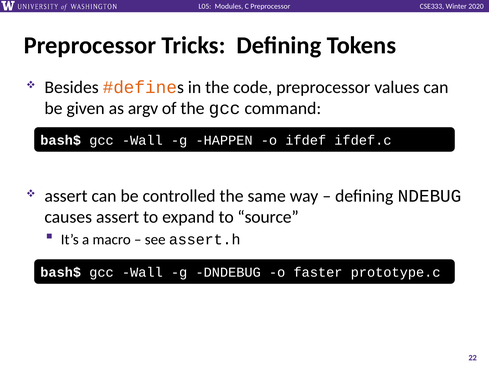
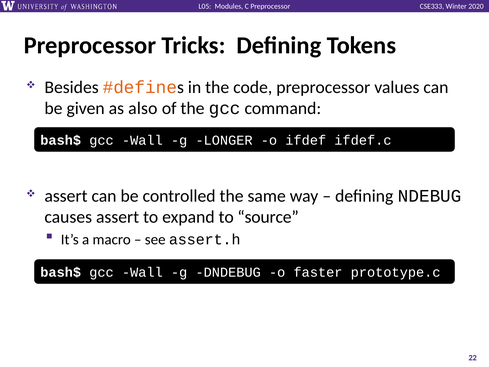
argv: argv -> also
HAPPEN: HAPPEN -> LONGER
